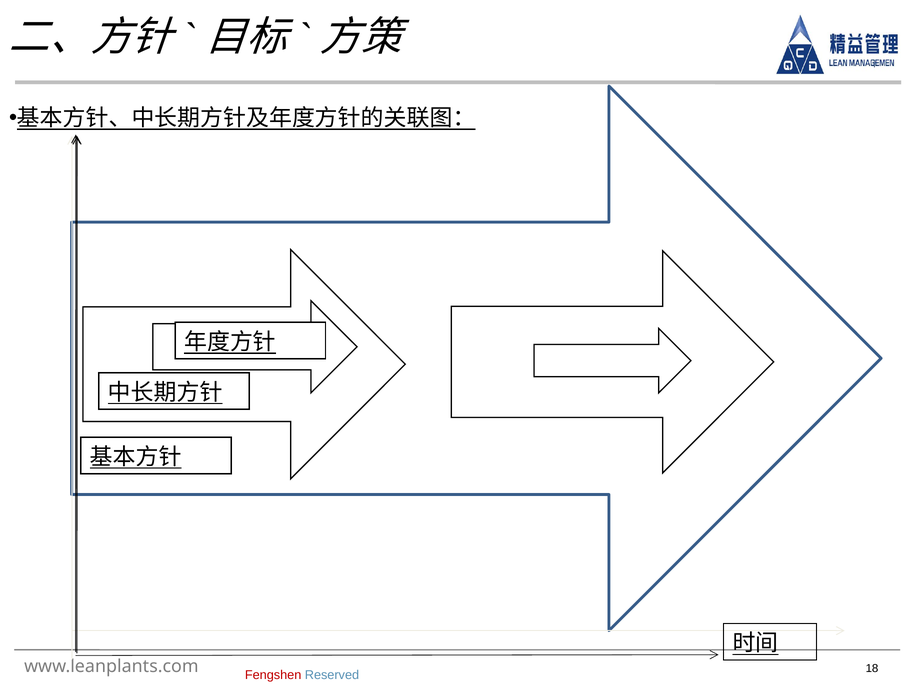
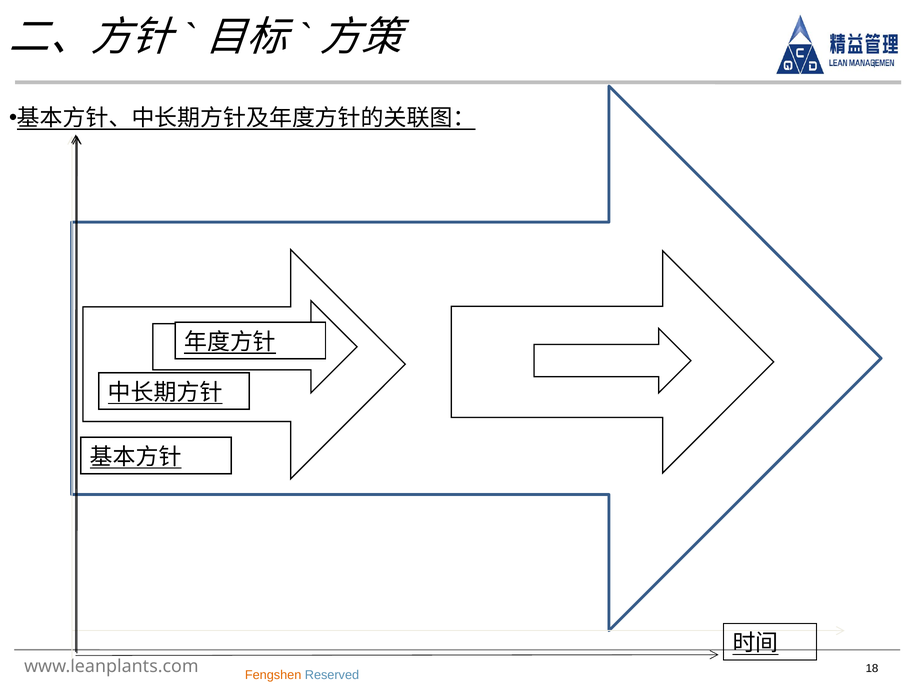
Fengshen colour: red -> orange
